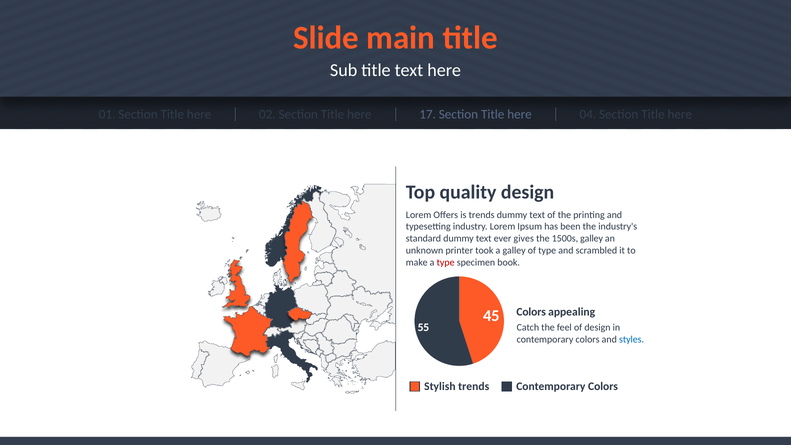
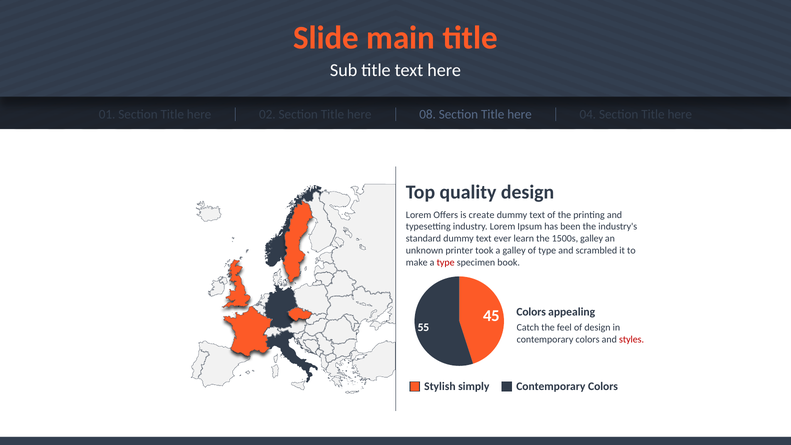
17: 17 -> 08
is trends: trends -> create
gives: gives -> learn
styles colour: blue -> red
Stylish trends: trends -> simply
